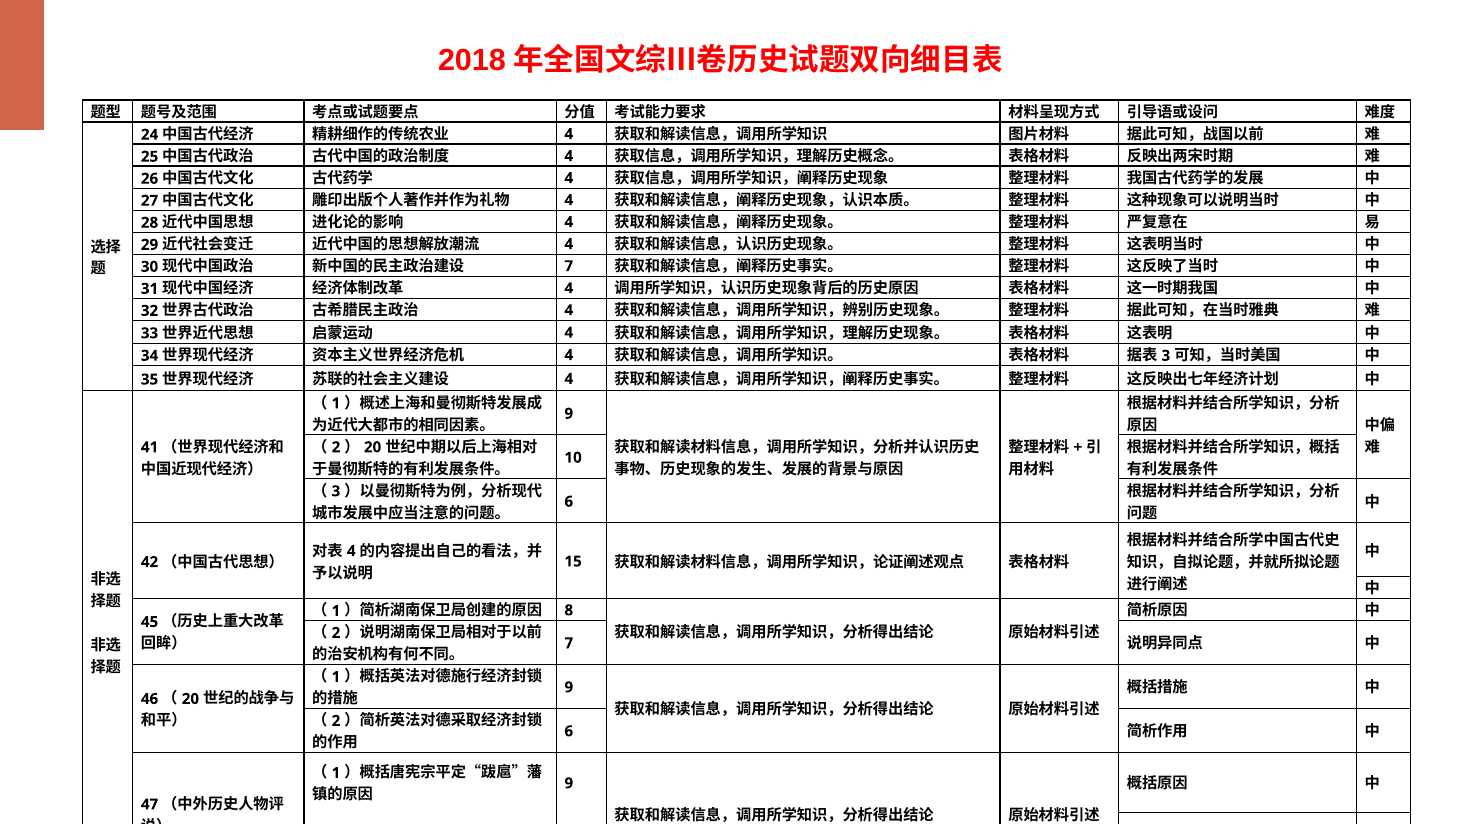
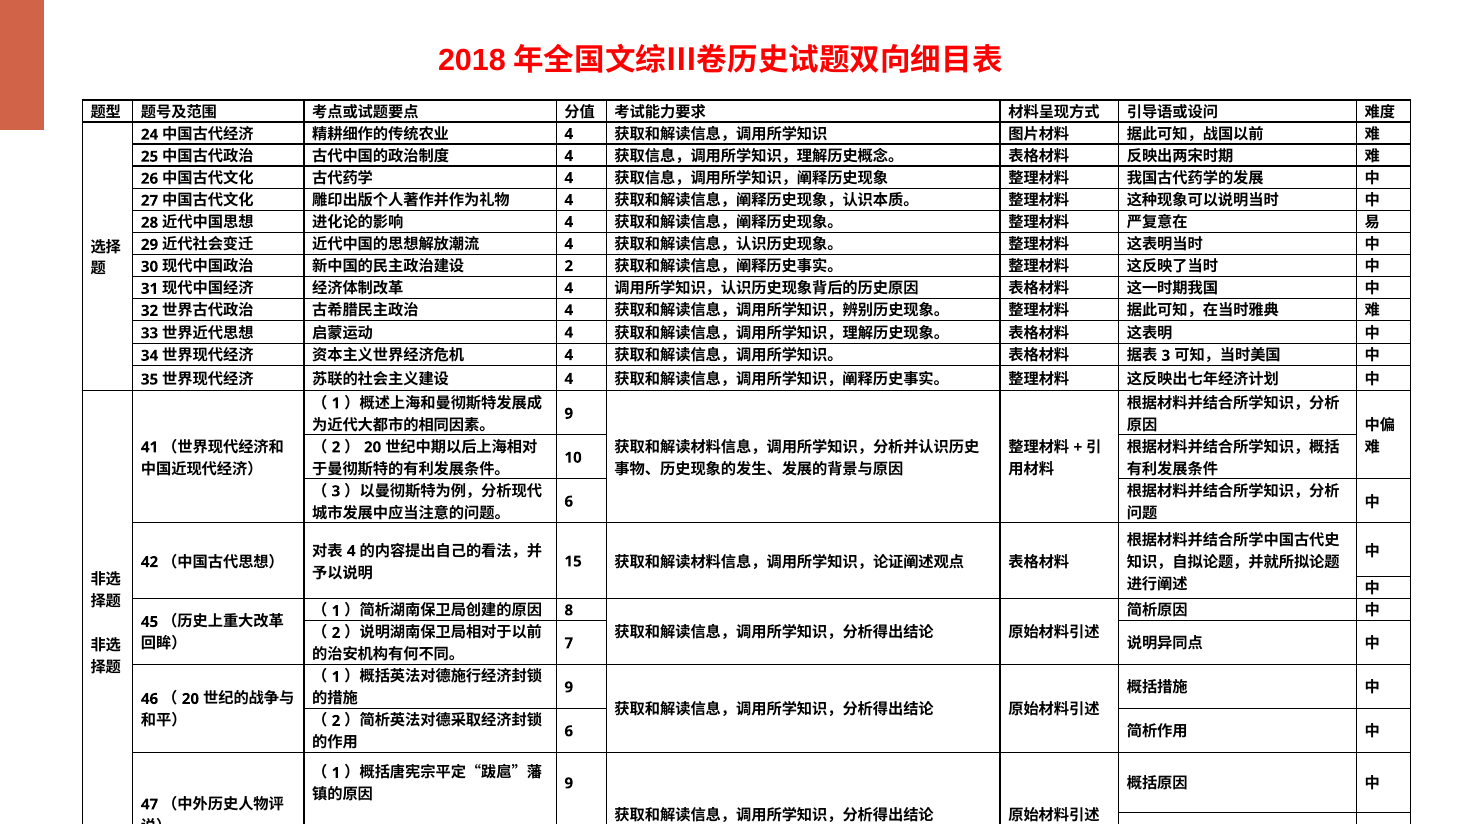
7 at (569, 266): 7 -> 2
